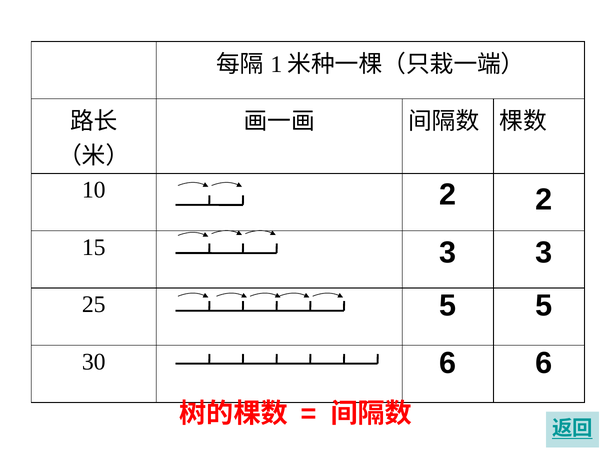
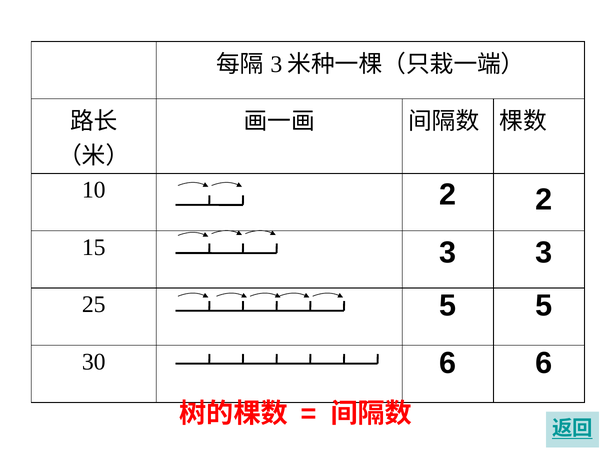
1 at (276, 64): 1 -> 3
